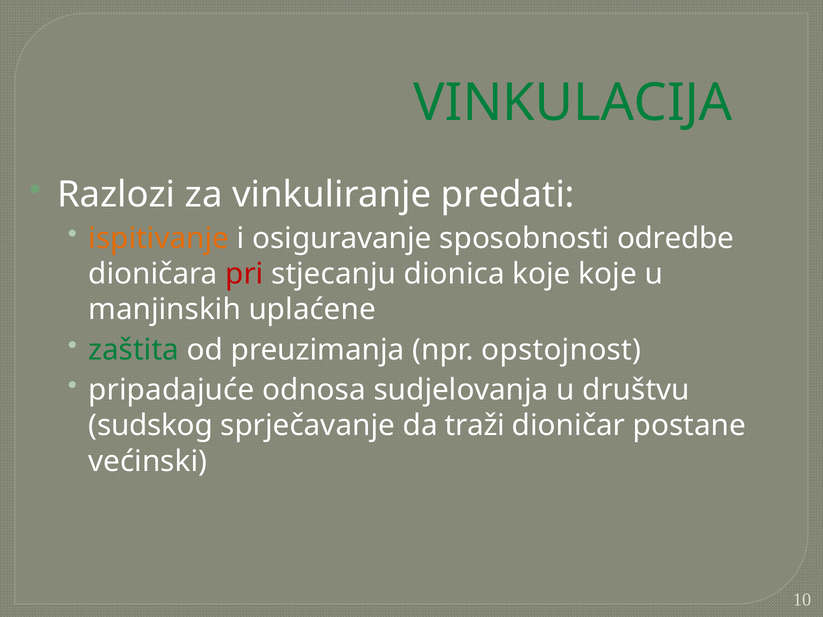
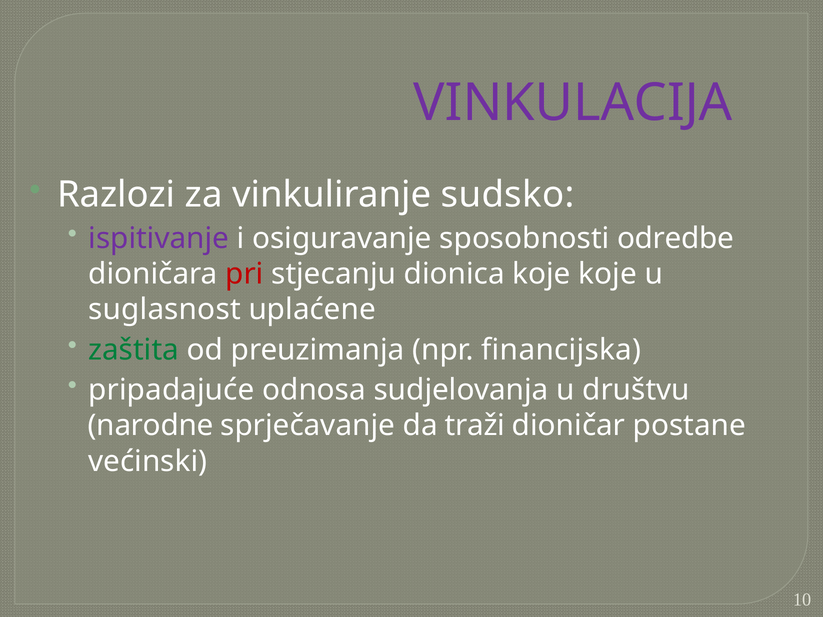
VINKULACIJA colour: green -> purple
predati: predati -> sudsko
ispitivanje colour: orange -> purple
manjinskih: manjinskih -> suglasnost
opstojnost: opstojnost -> financijska
sudskog: sudskog -> narodne
